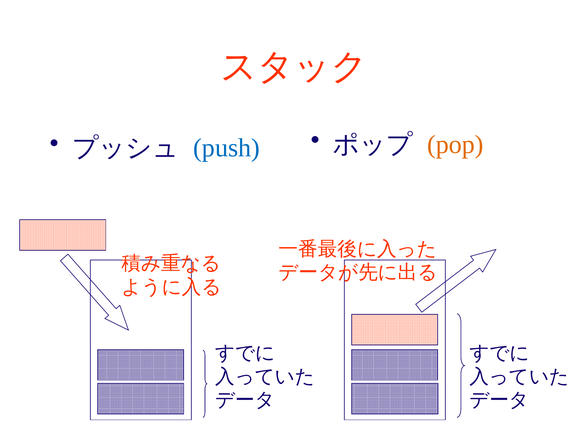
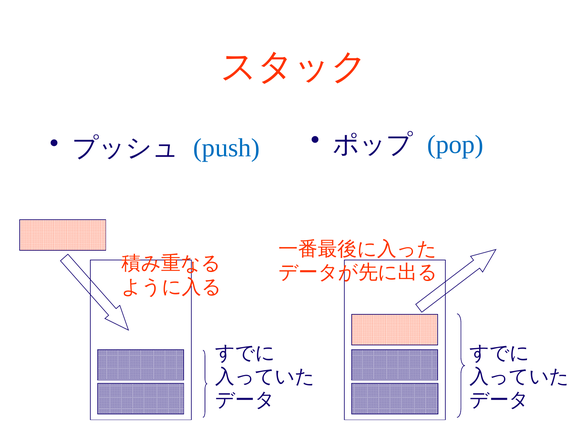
pop colour: orange -> blue
